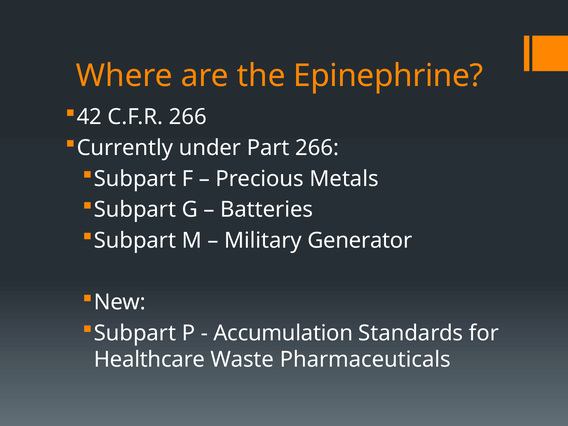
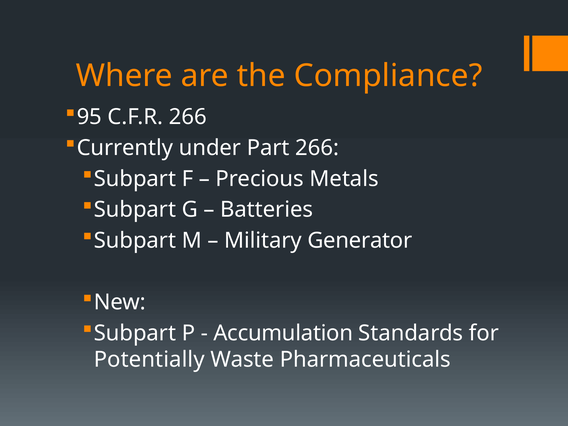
Epinephrine: Epinephrine -> Compliance
42: 42 -> 95
Healthcare: Healthcare -> Potentially
